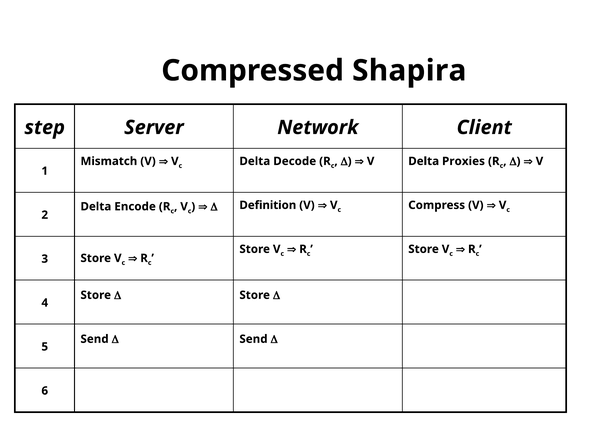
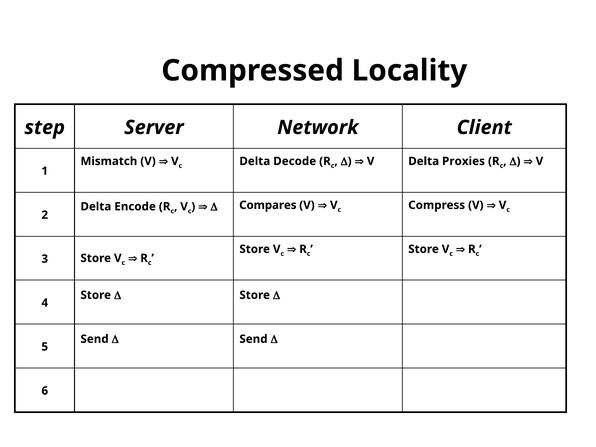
Shapira: Shapira -> Locality
Definition: Definition -> Compares
